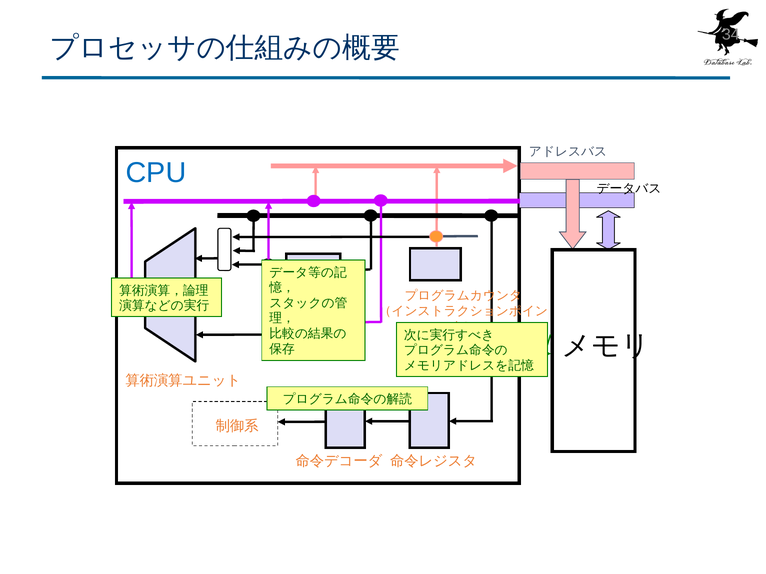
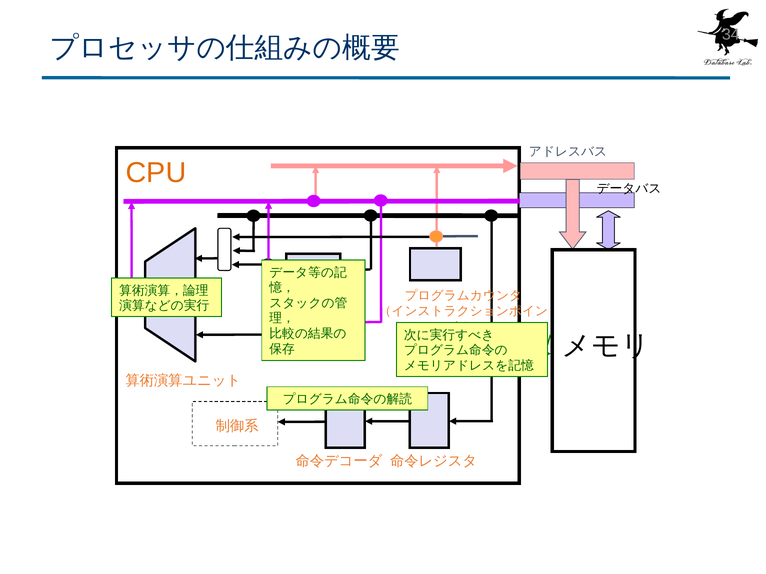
CPU colour: blue -> orange
